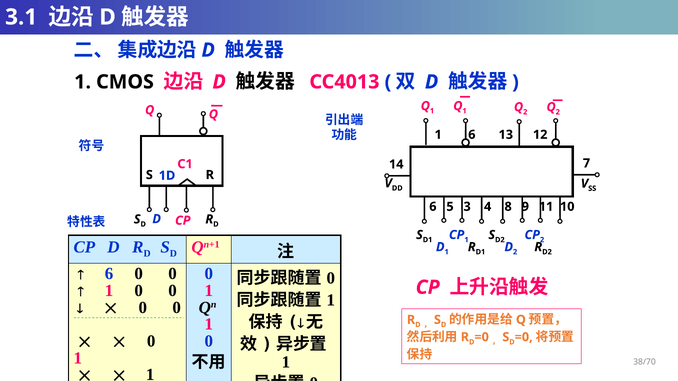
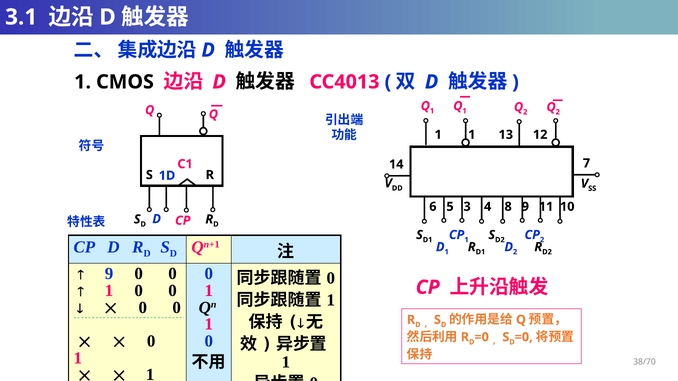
6 at (472, 135): 6 -> 1
6 at (109, 274): 6 -> 9
